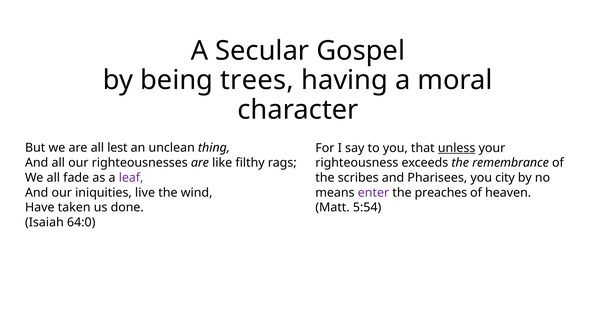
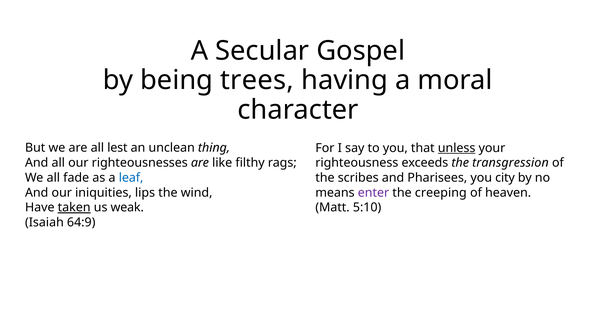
remembrance: remembrance -> transgression
leaf colour: purple -> blue
live: live -> lips
preaches: preaches -> creeping
taken underline: none -> present
done: done -> weak
5:54: 5:54 -> 5:10
64:0: 64:0 -> 64:9
